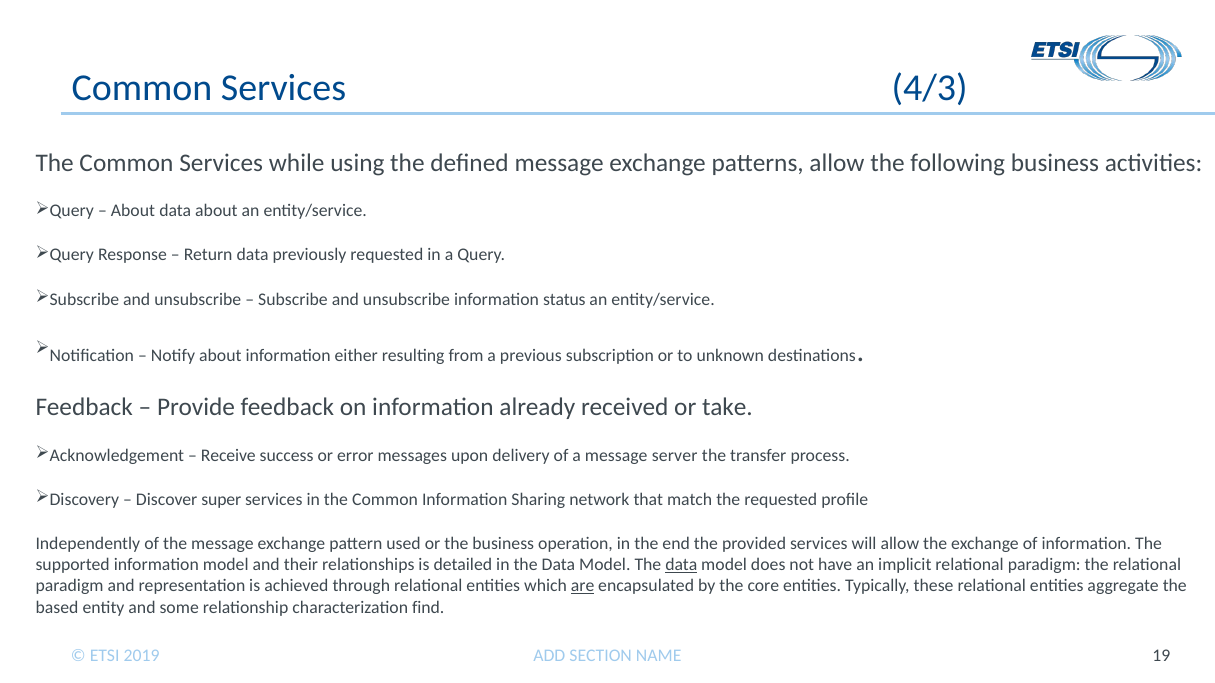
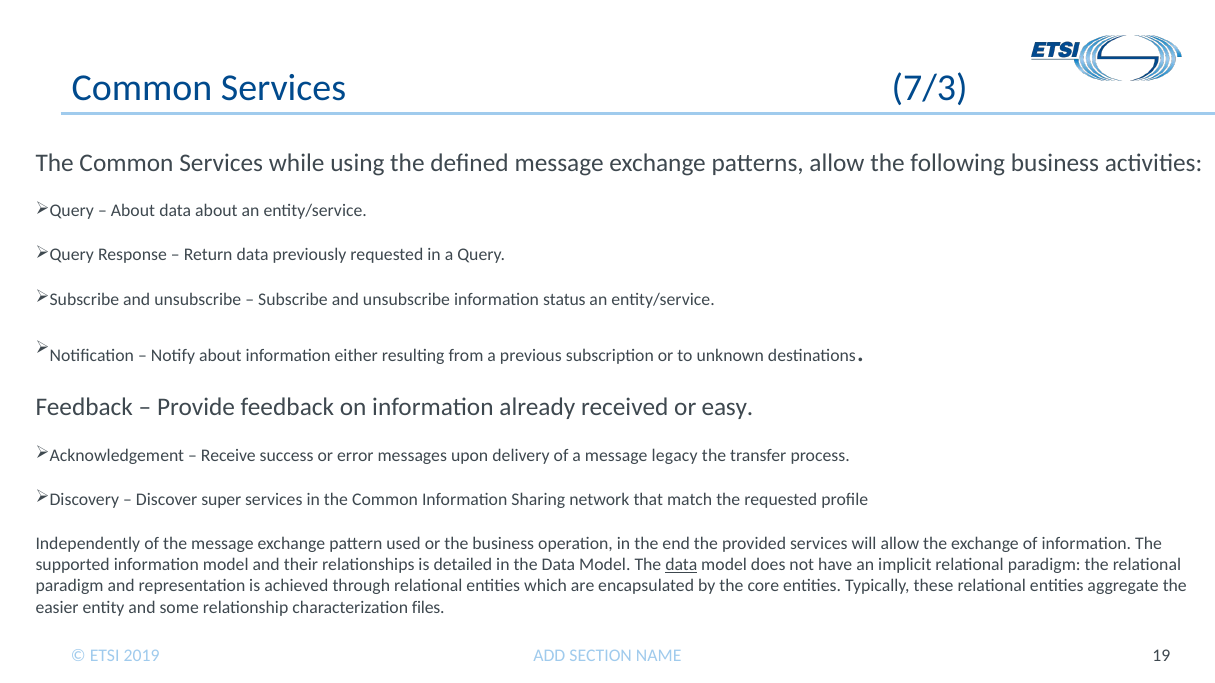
4/3: 4/3 -> 7/3
take: take -> easy
server: server -> legacy
are underline: present -> none
based: based -> easier
find: find -> files
